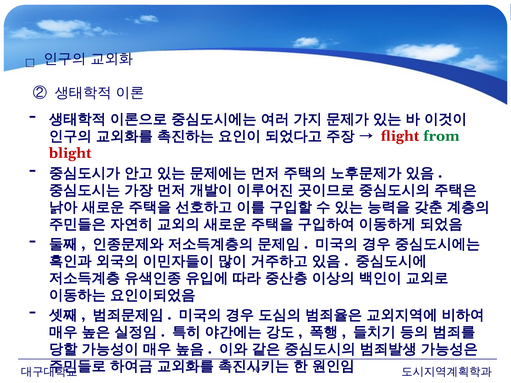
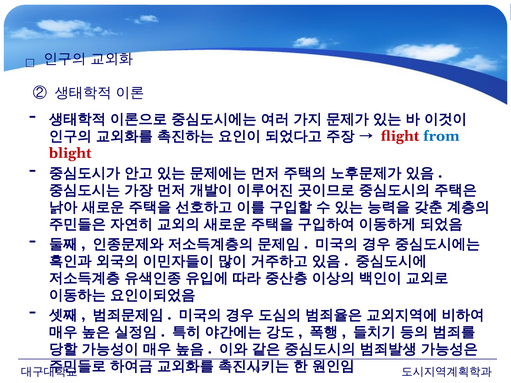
from colour: green -> blue
